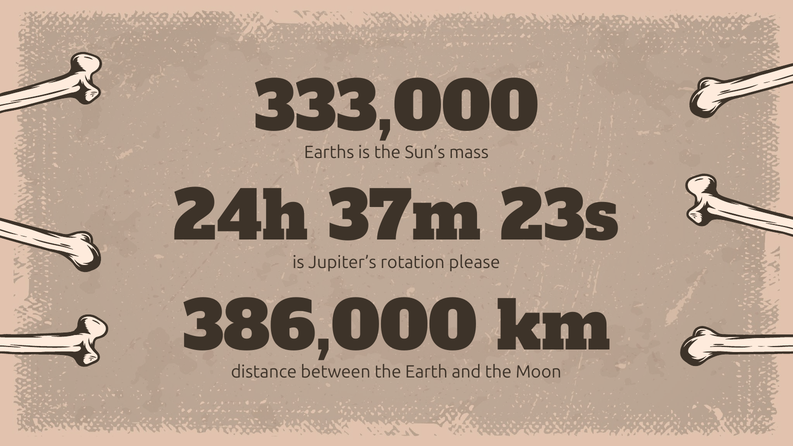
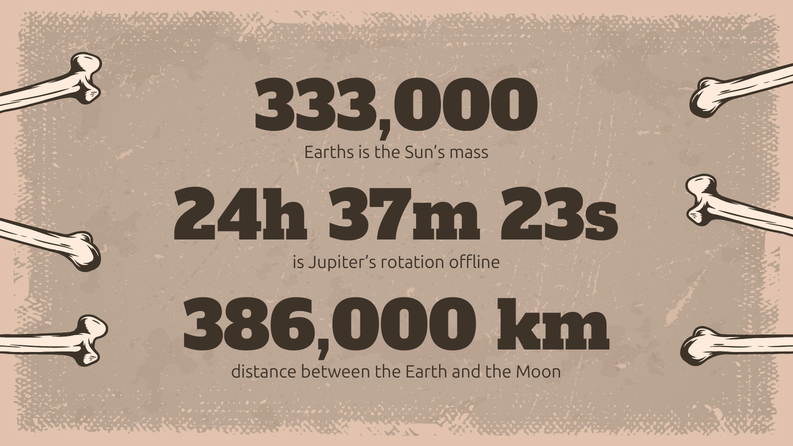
please: please -> offline
